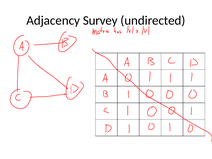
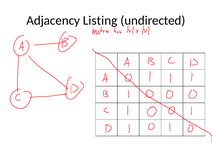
Survey: Survey -> Listing
